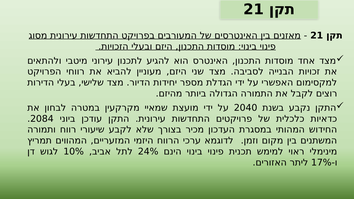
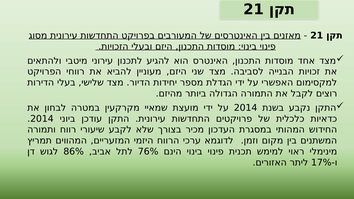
2040 at (246, 108): 2040 -> 2014
2084 at (42, 119): 2084 -> 2014
10%: 10% -> 86%
24%: 24% -> 76%
